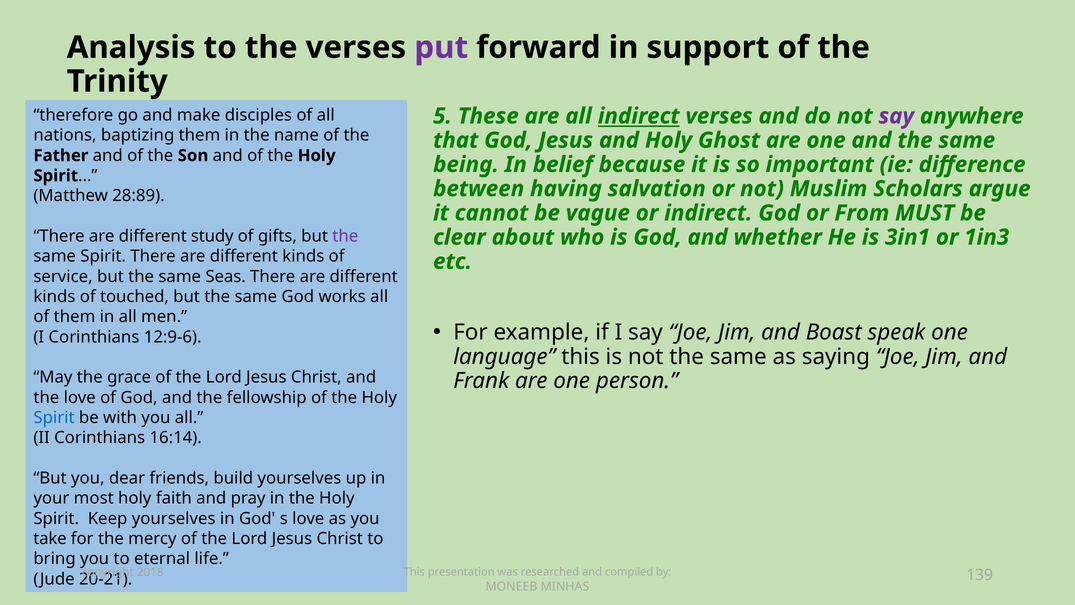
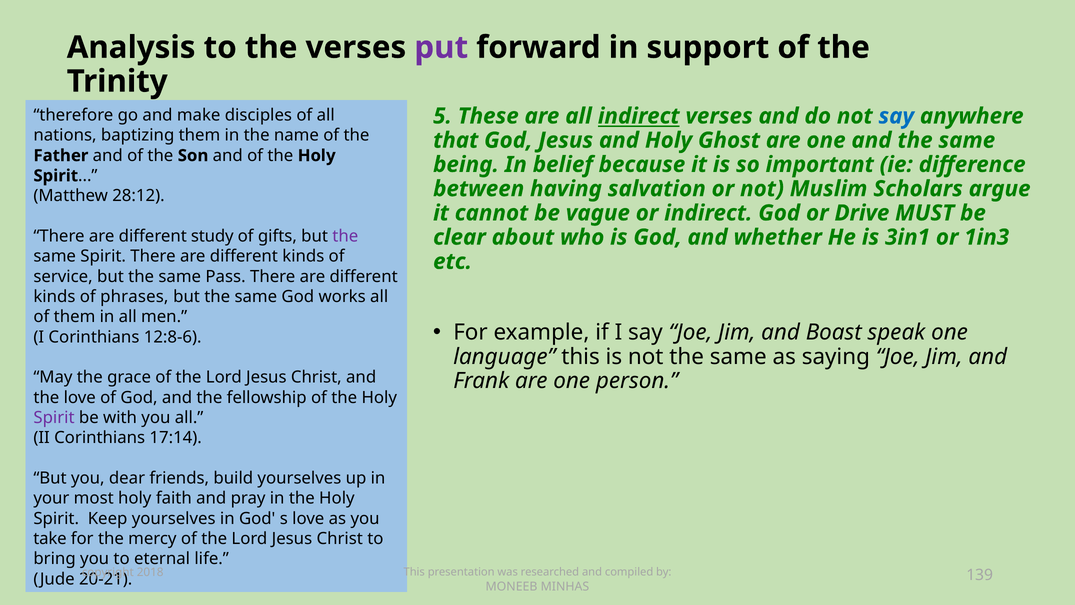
say at (896, 116) colour: purple -> blue
28:89: 28:89 -> 28:12
From: From -> Drive
Seas: Seas -> Pass
touched: touched -> phrases
12:9-6: 12:9-6 -> 12:8-6
Spirit at (54, 418) colour: blue -> purple
16:14: 16:14 -> 17:14
